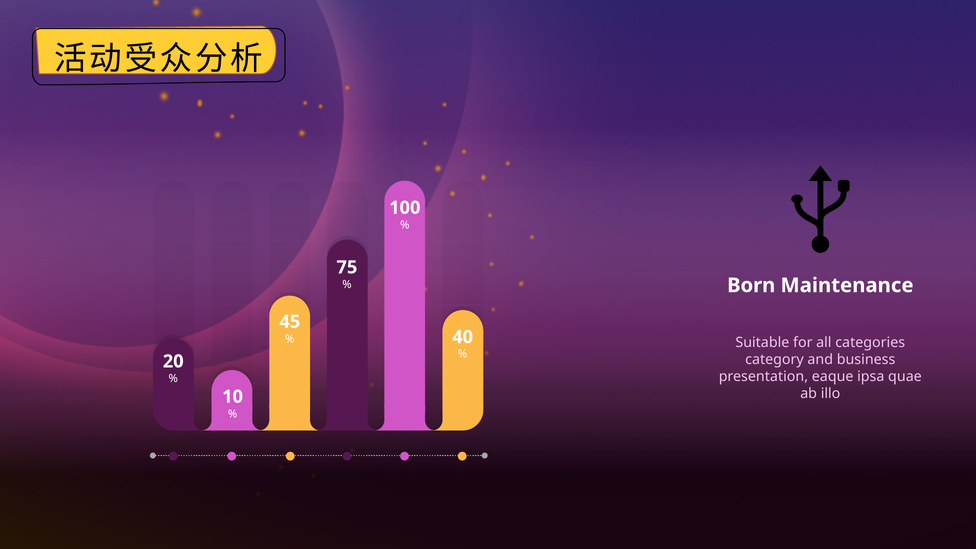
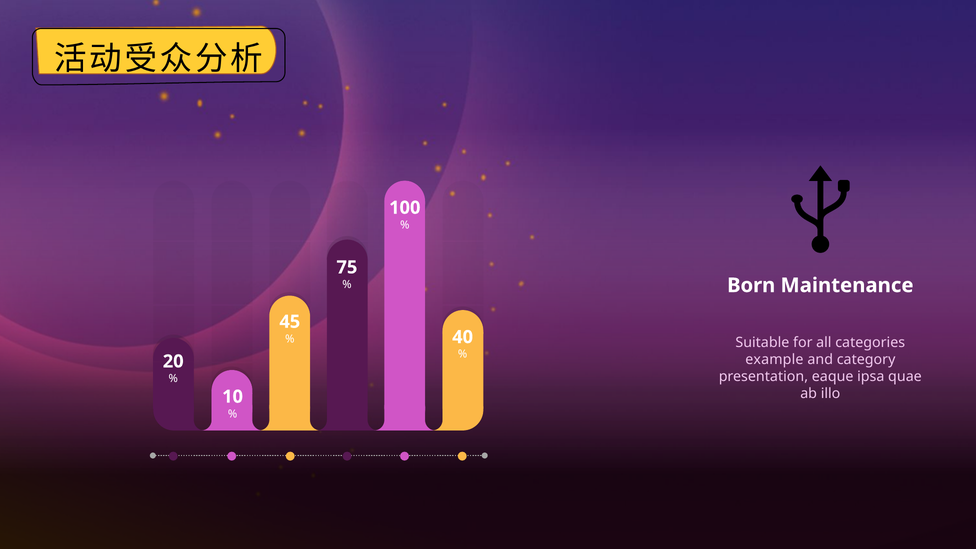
category: category -> example
business: business -> category
